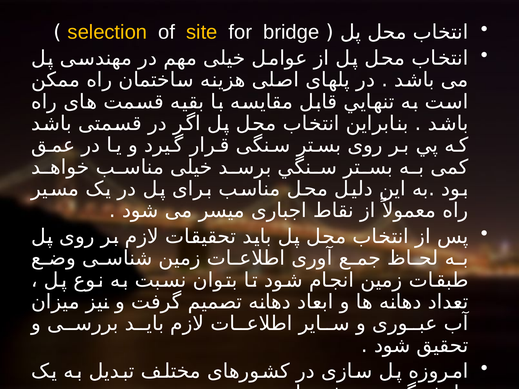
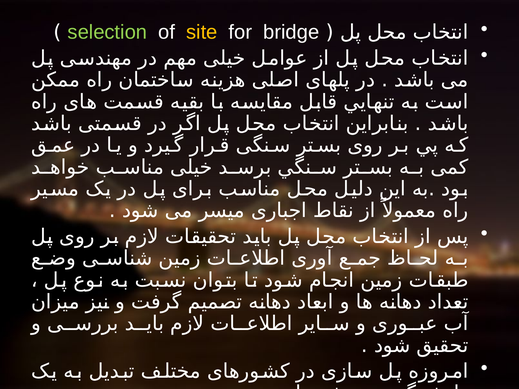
selection colour: yellow -> light green
